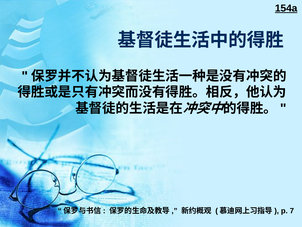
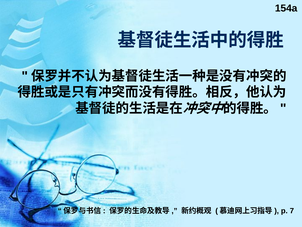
154a underline: present -> none
